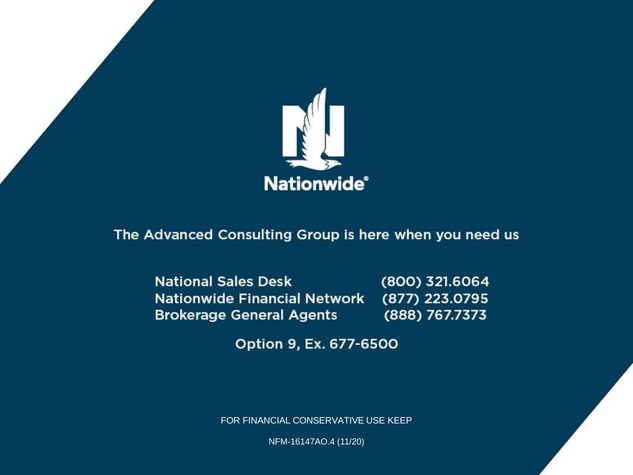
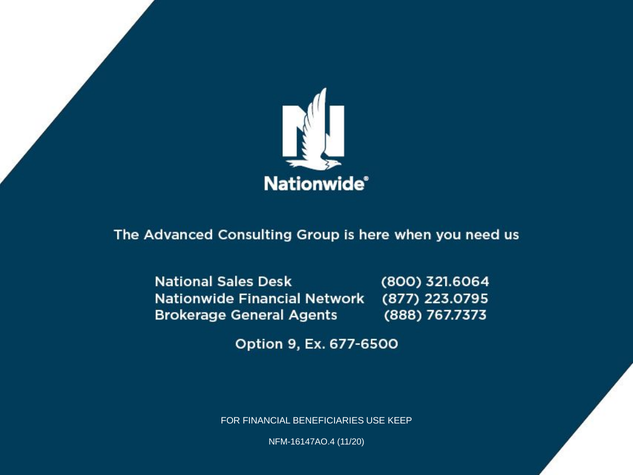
CONSERVATIVE: CONSERVATIVE -> BENEFICIARIES
